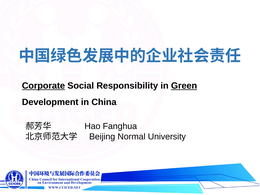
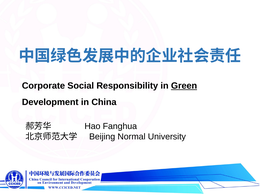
Corporate underline: present -> none
